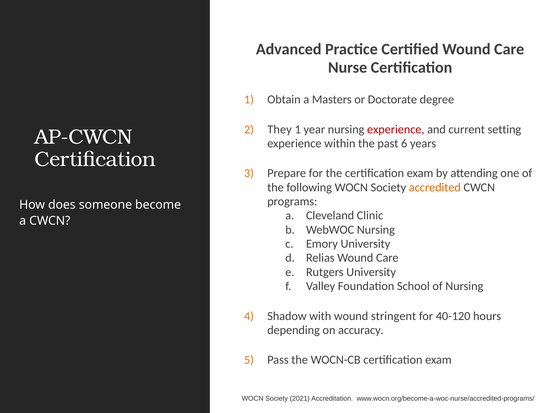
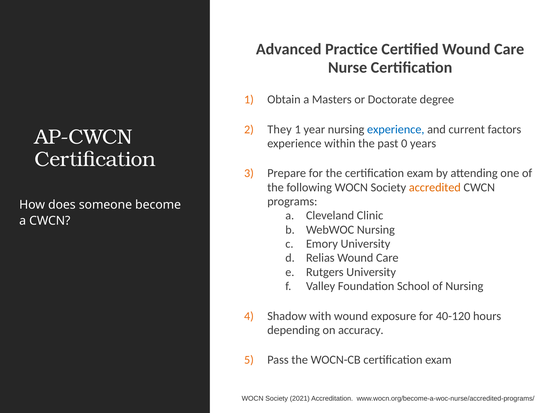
experience at (396, 129) colour: red -> blue
setting: setting -> factors
6: 6 -> 0
stringent: stringent -> exposure
